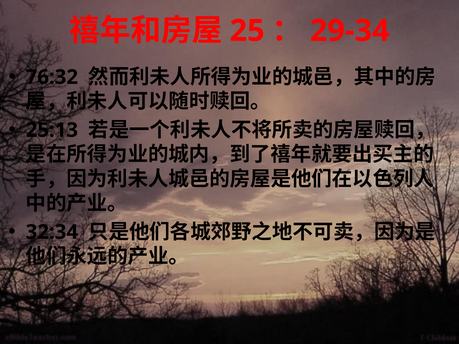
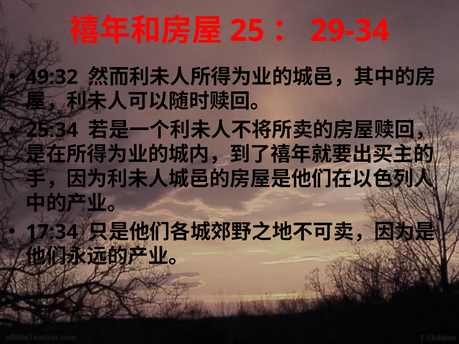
76:32: 76:32 -> 49:32
25:13: 25:13 -> 25:34
32:34: 32:34 -> 17:34
